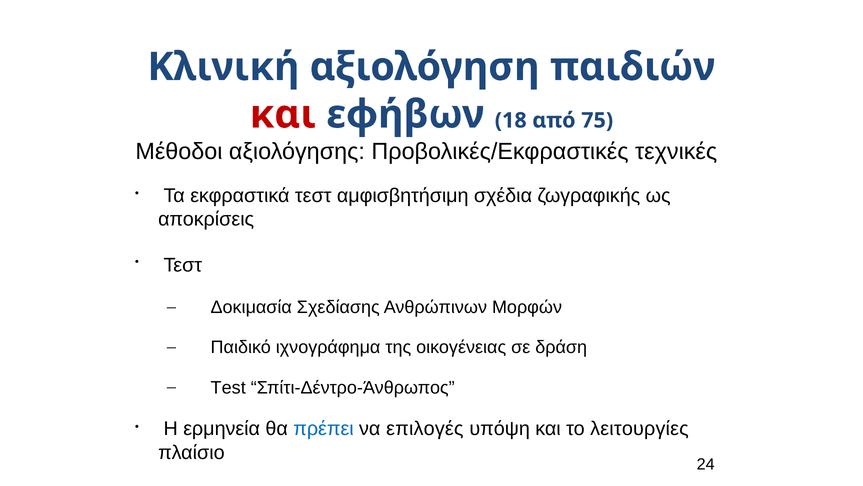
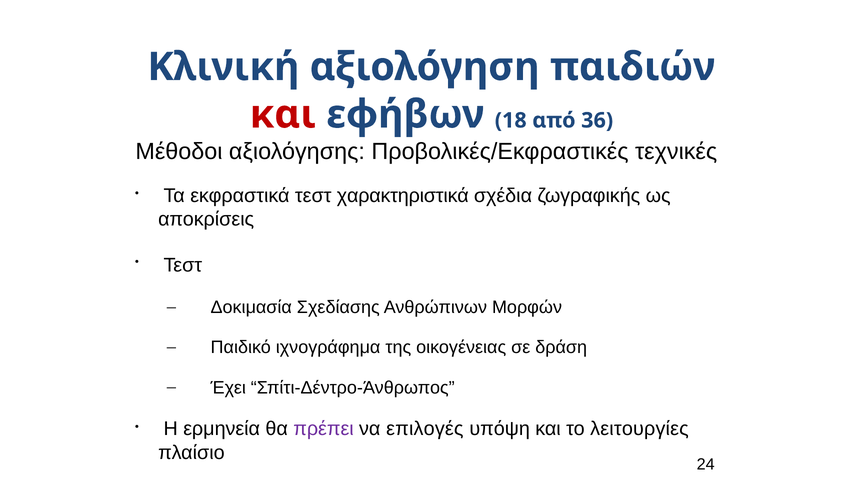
75: 75 -> 36
αμφισβητήσιμη: αμφισβητήσιμη -> χαρακτηριστικά
Test: Test -> Έχει
πρέπει colour: blue -> purple
